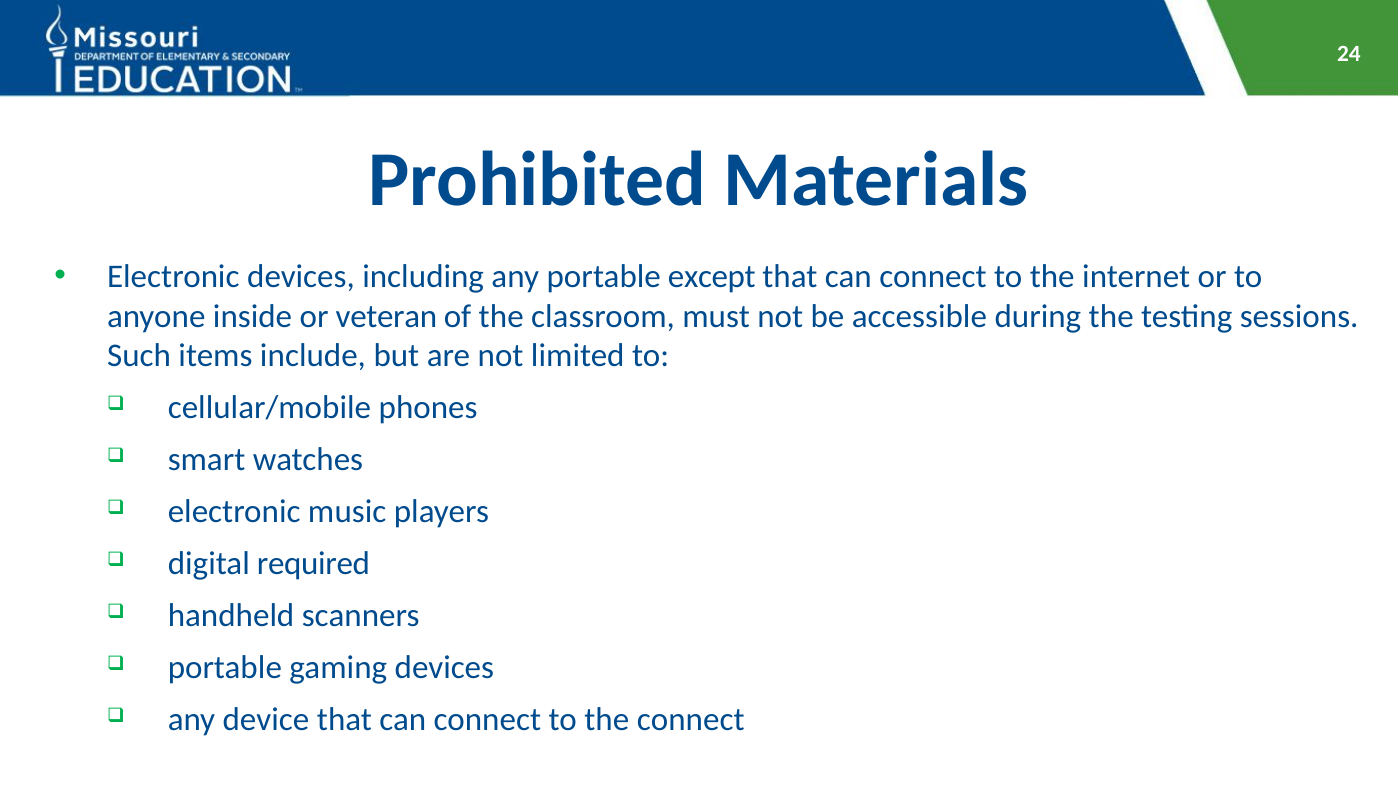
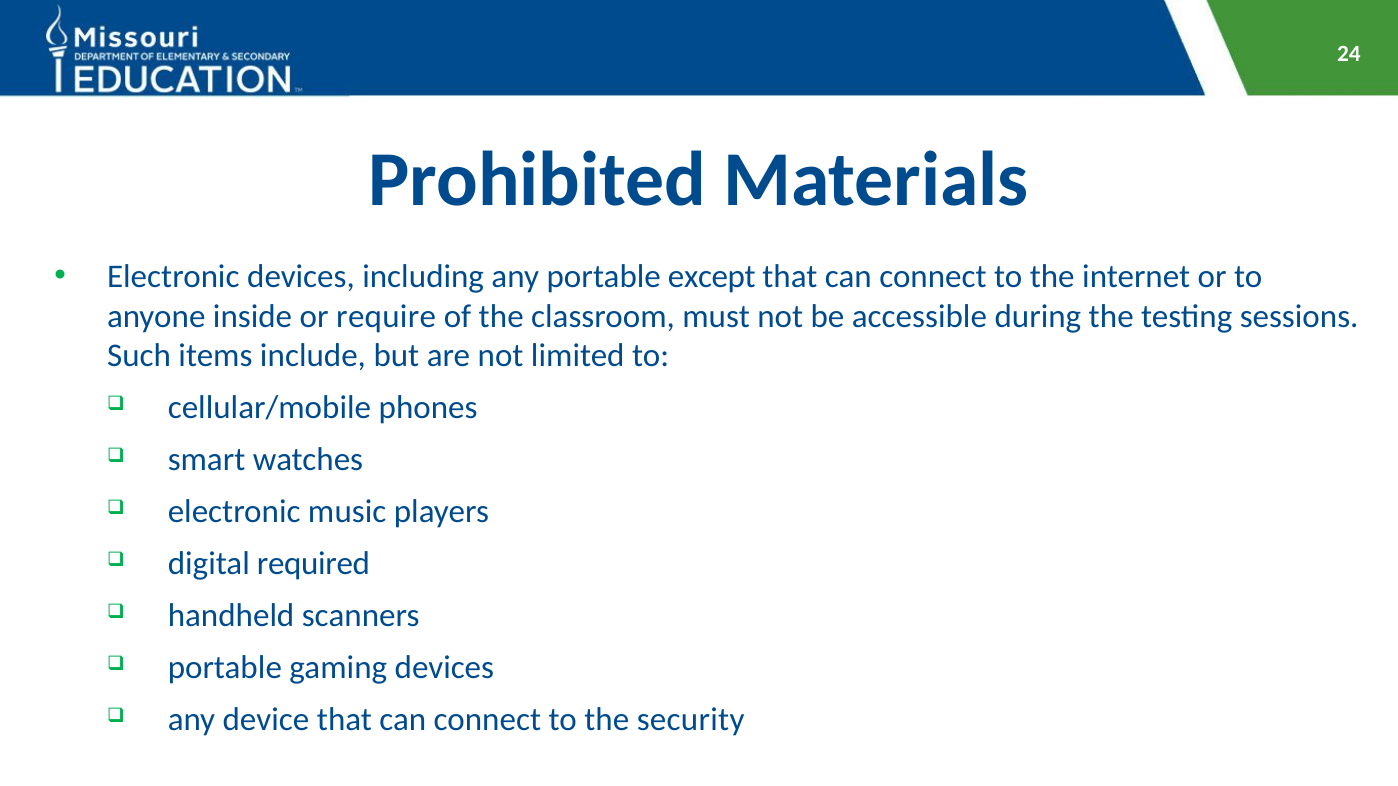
veteran: veteran -> require
the connect: connect -> security
